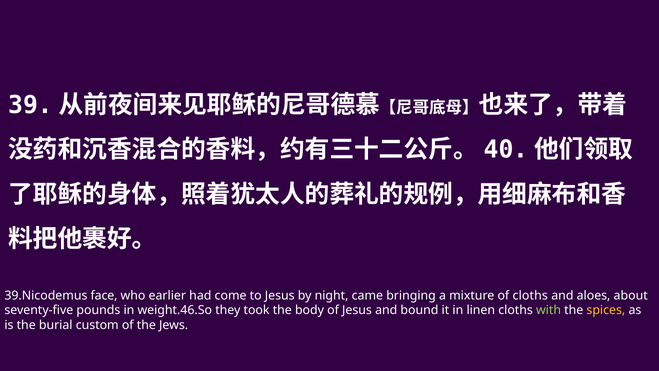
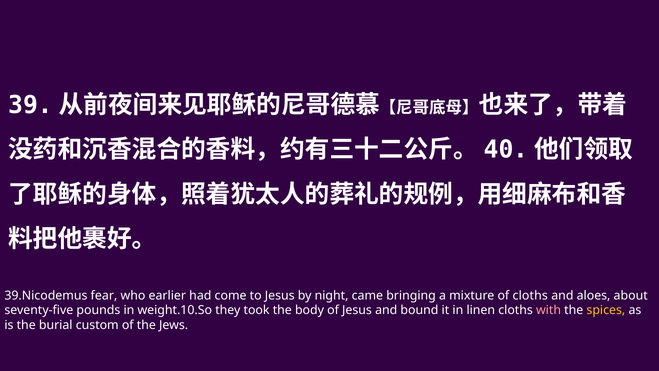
face: face -> fear
weight.46.So: weight.46.So -> weight.10.So
with colour: light green -> pink
